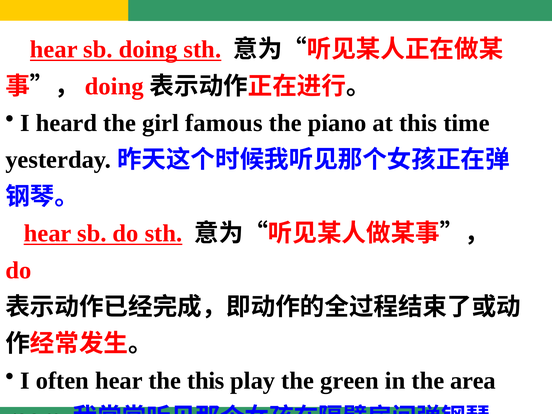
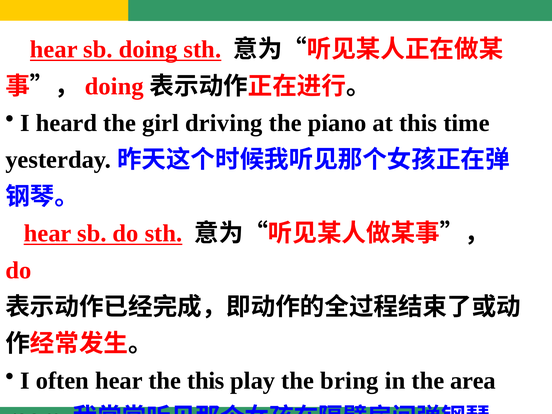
famous: famous -> driving
green: green -> bring
